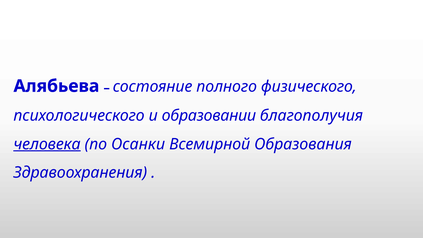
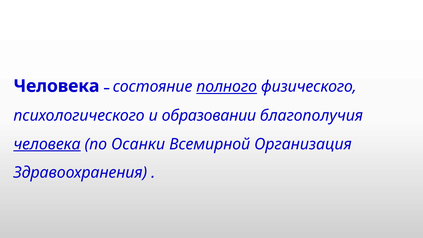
Алябьева at (56, 86): Алябьева -> Человека
полного underline: none -> present
Образования: Образования -> Организация
